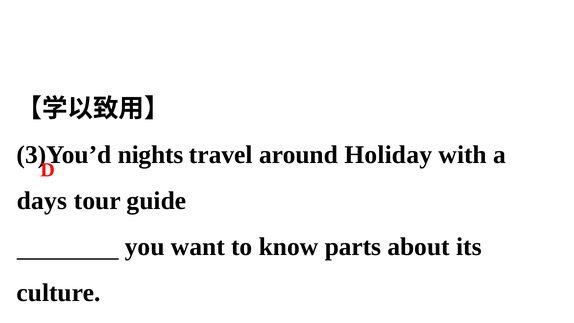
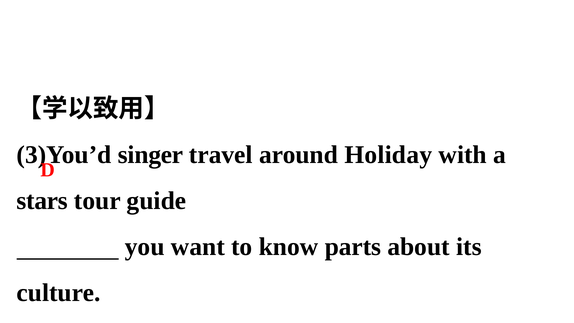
nights: nights -> singer
days: days -> stars
